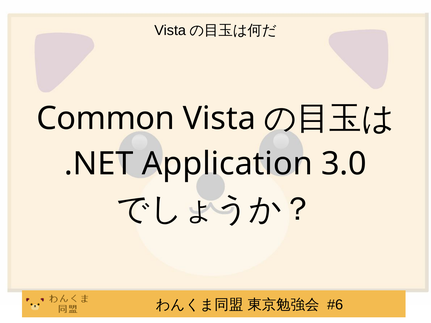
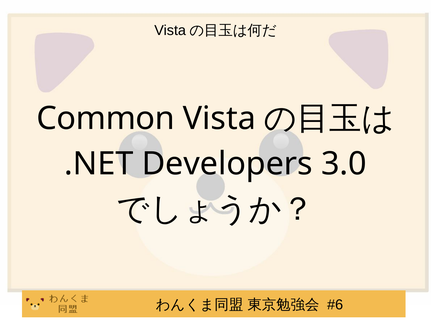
Application: Application -> Developers
